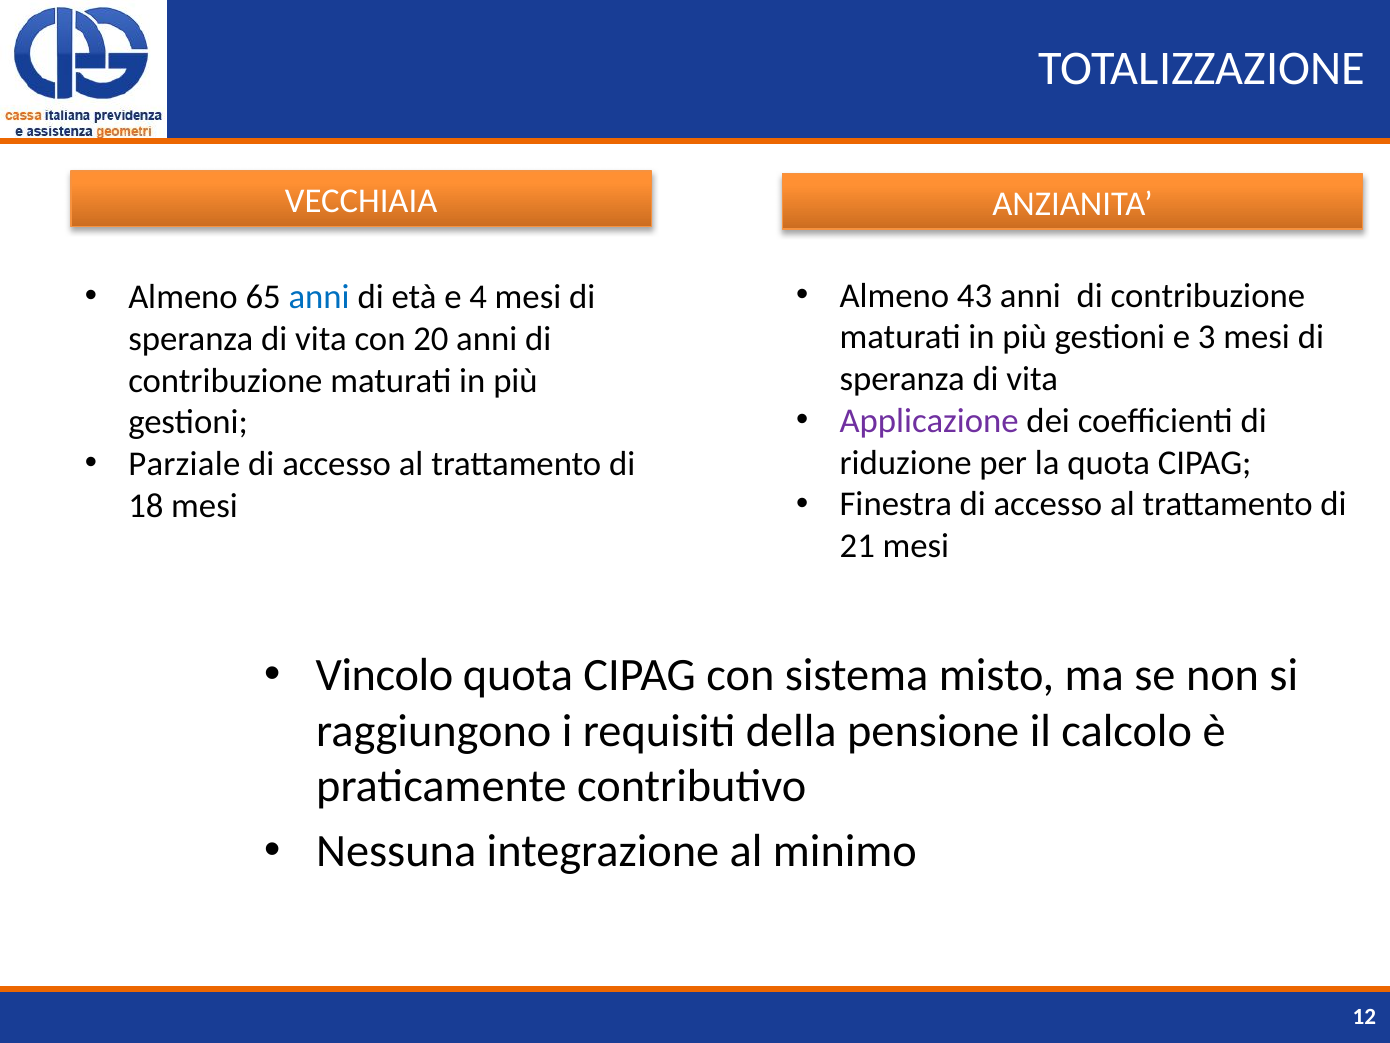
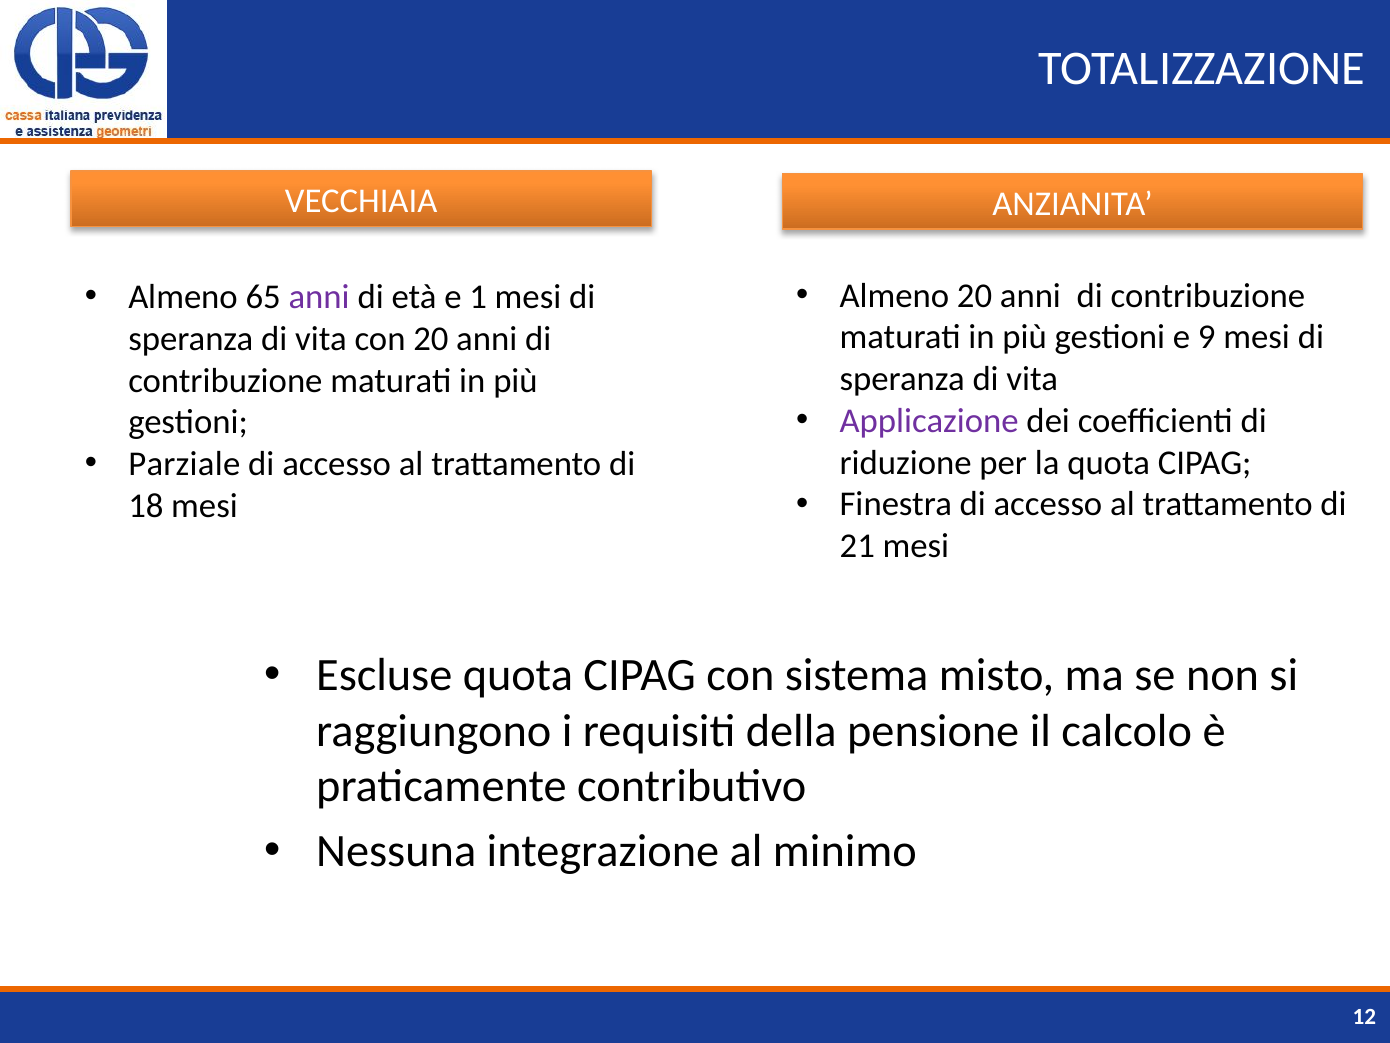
Almeno 43: 43 -> 20
anni at (319, 297) colour: blue -> purple
4: 4 -> 1
3: 3 -> 9
Vincolo: Vincolo -> Escluse
